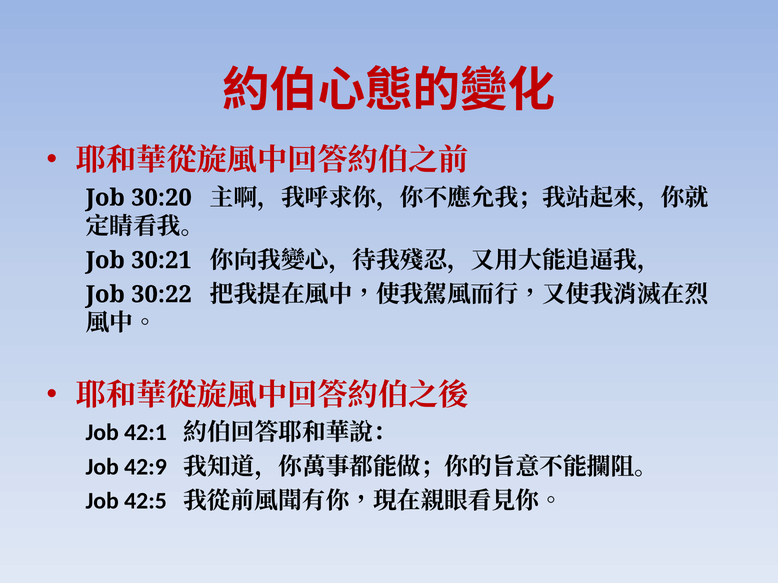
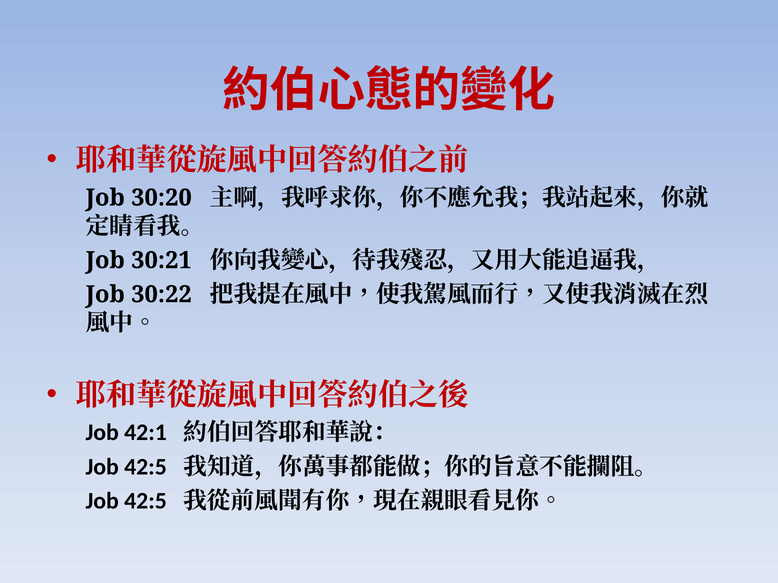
42:9 at (146, 467): 42:9 -> 42:5
